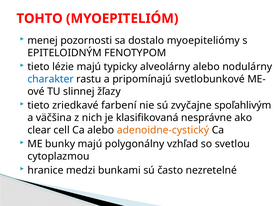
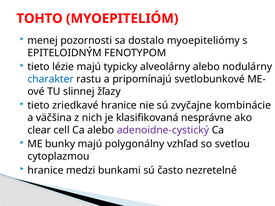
zriedkavé farbení: farbení -> hranice
spoľahlivým: spoľahlivým -> kombinácie
adenoidne-cystický colour: orange -> purple
